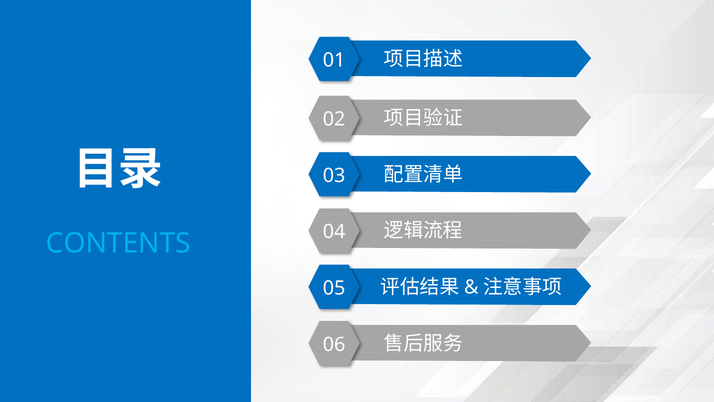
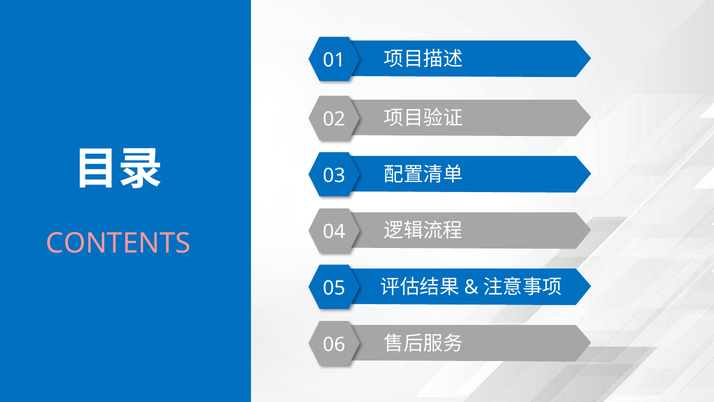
CONTENTS colour: light blue -> pink
